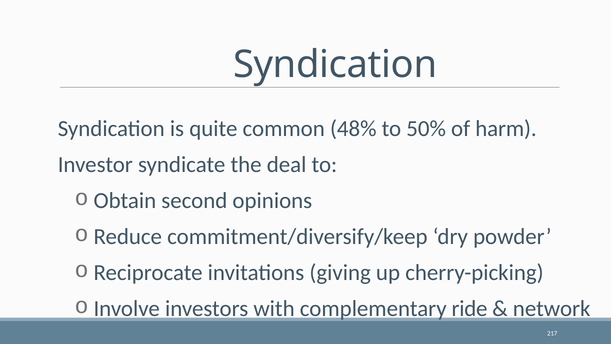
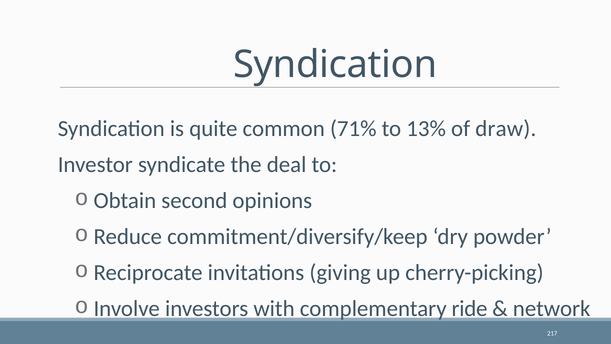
48%: 48% -> 71%
50%: 50% -> 13%
harm: harm -> draw
